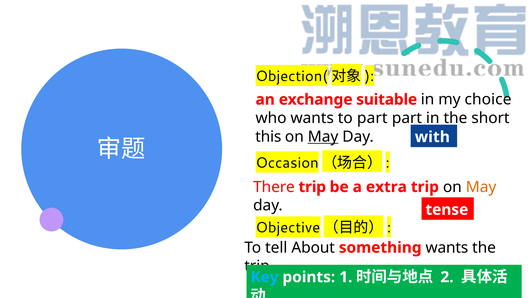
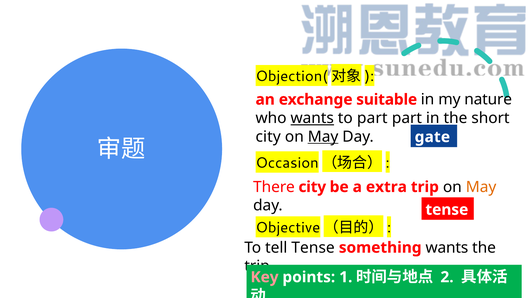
choice: choice -> nature
wants at (312, 118) underline: none -> present
this at (268, 137): this -> city
with: with -> gate
There trip: trip -> city
tell About: About -> Tense
Key colour: light blue -> pink
